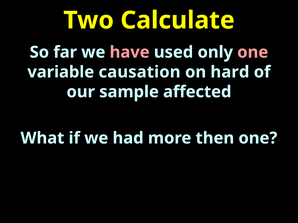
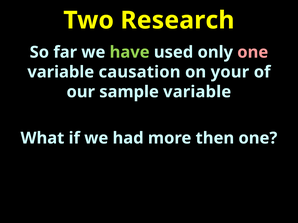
Calculate: Calculate -> Research
have colour: pink -> light green
hard: hard -> your
sample affected: affected -> variable
